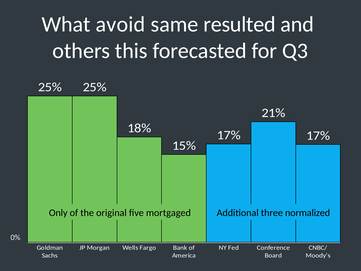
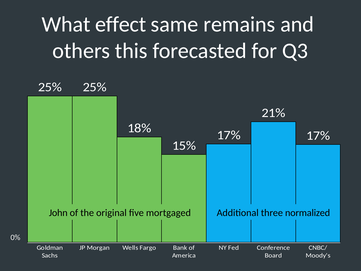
avoid: avoid -> effect
resulted: resulted -> remains
Only: Only -> John
